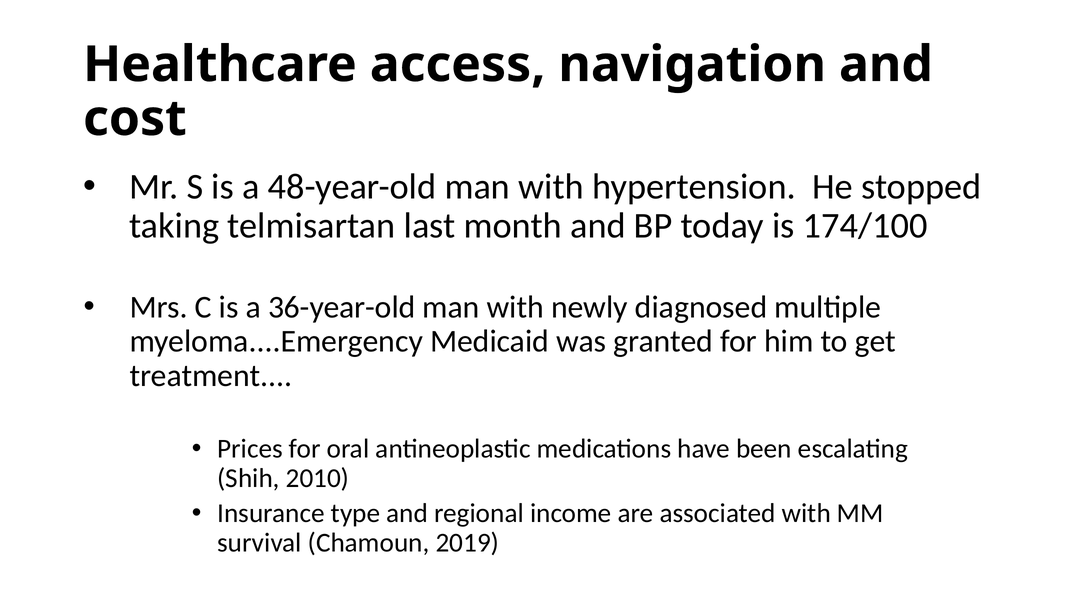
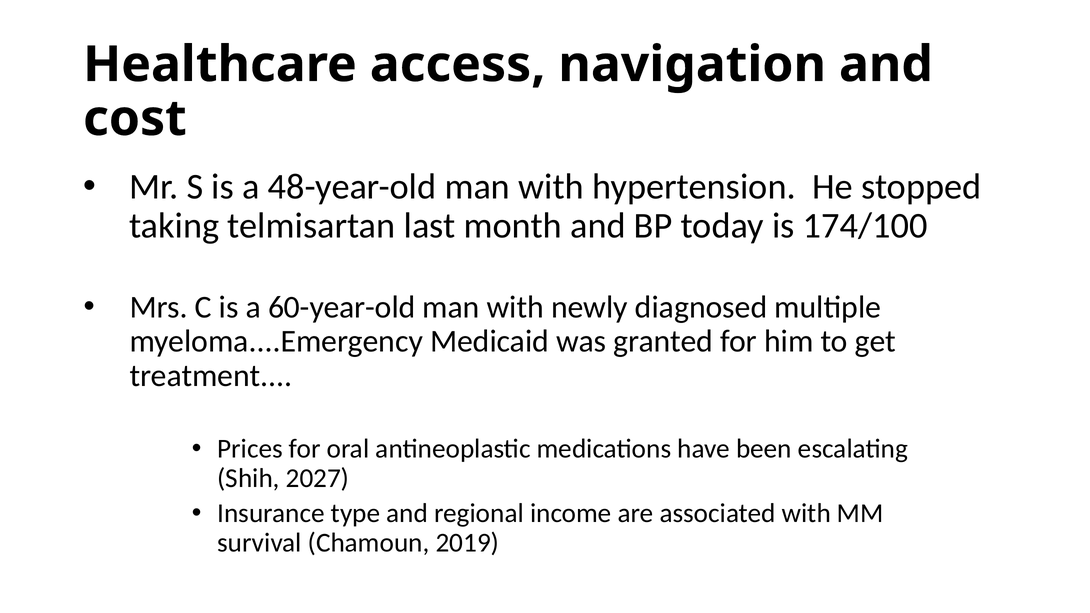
36-year-old: 36-year-old -> 60-year-old
2010: 2010 -> 2027
